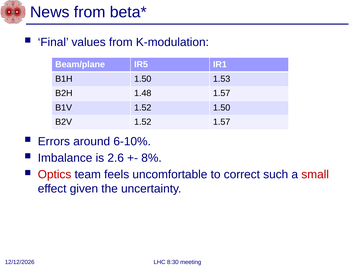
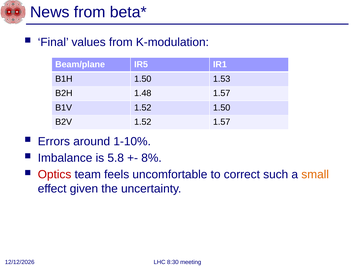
6-10%: 6-10% -> 1-10%
2.6: 2.6 -> 5.8
small colour: red -> orange
